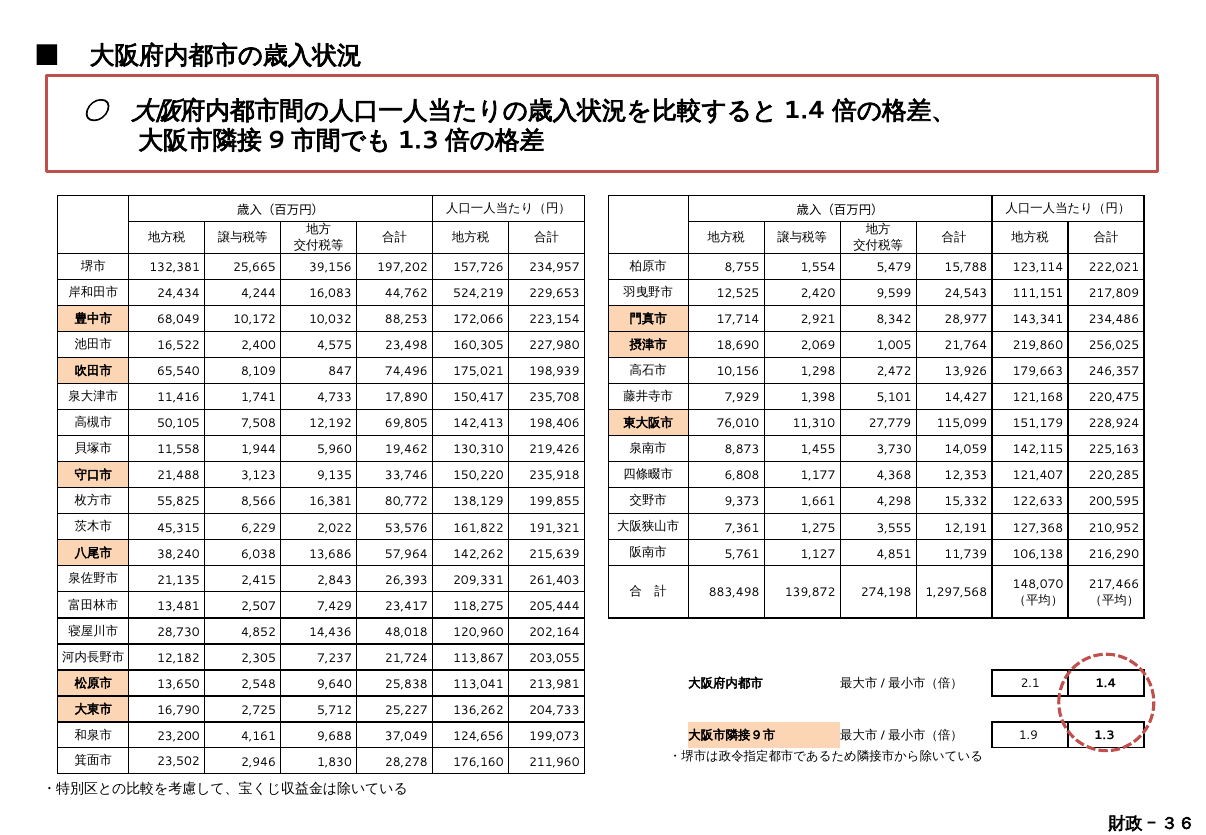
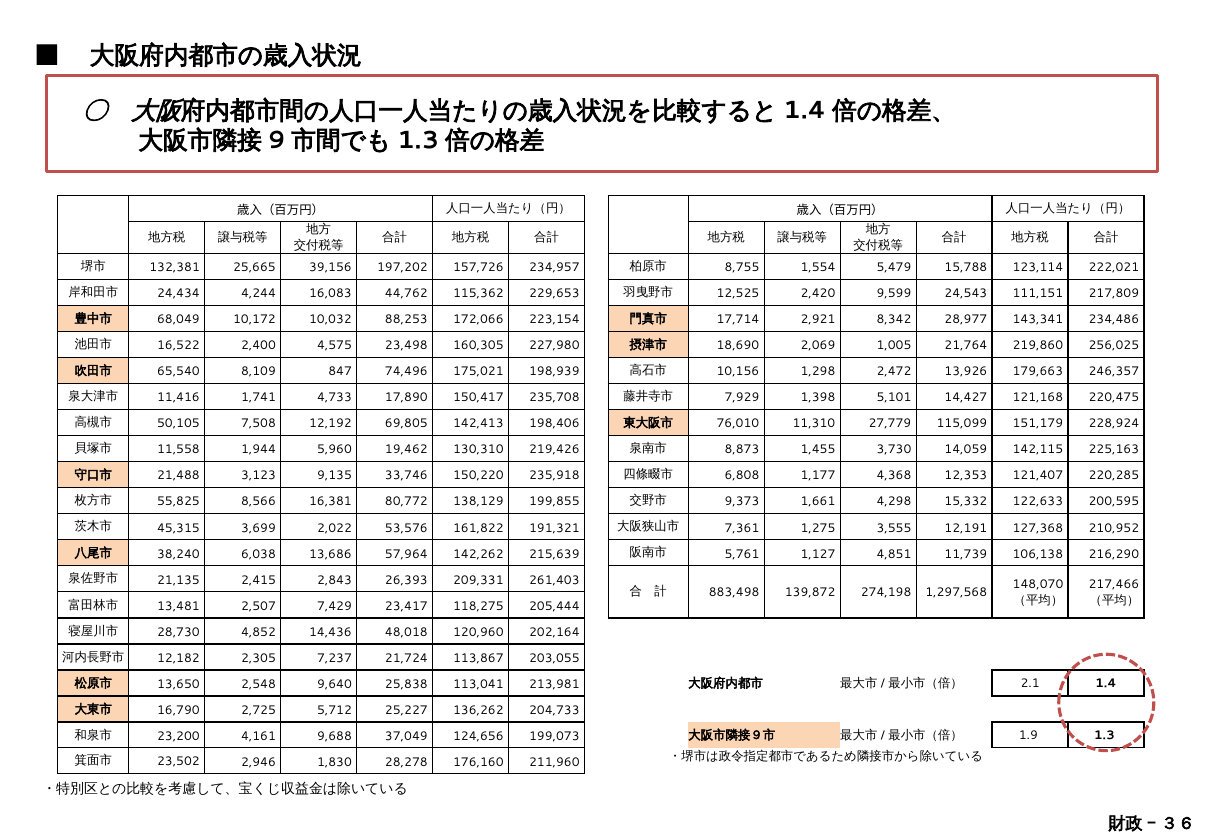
524,219: 524,219 -> 115,362
6,229: 6,229 -> 3,699
